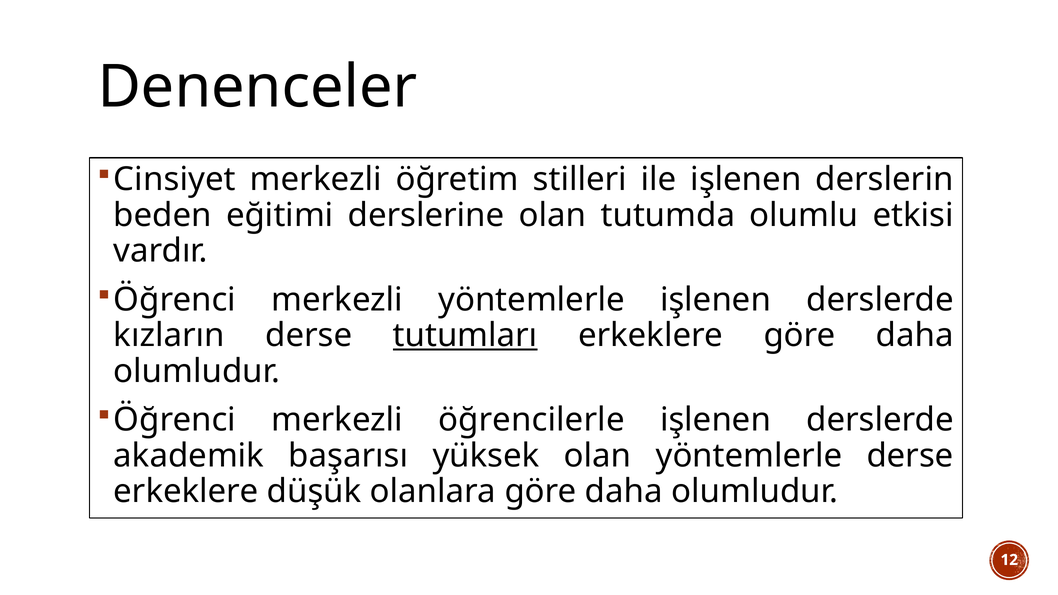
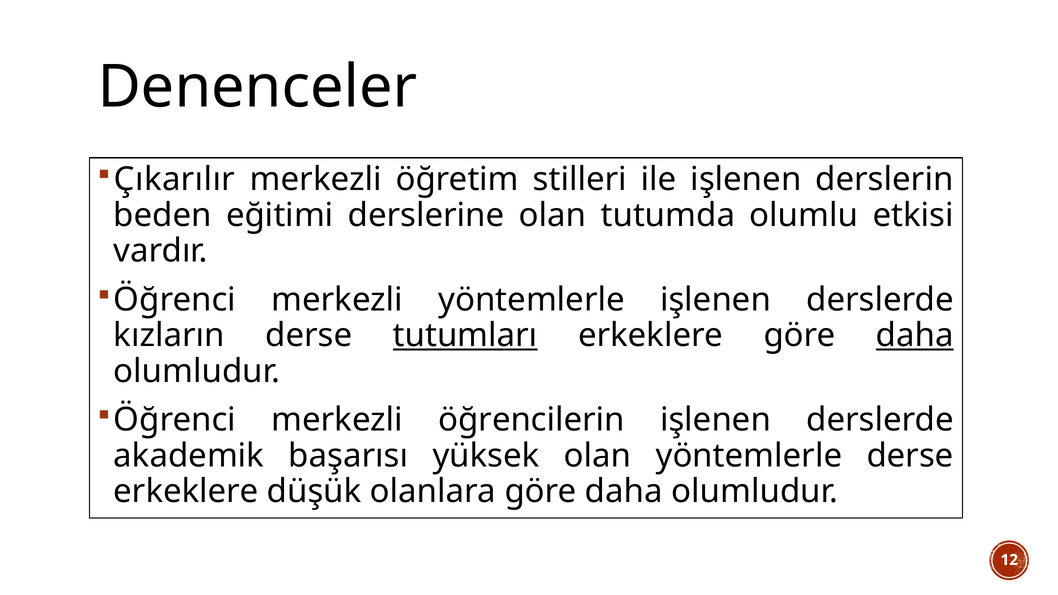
Cinsiyet: Cinsiyet -> Çıkarılır
daha at (915, 335) underline: none -> present
öğrencilerle: öğrencilerle -> öğrencilerin
